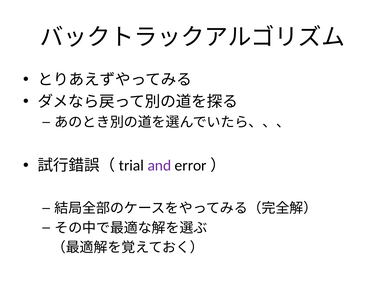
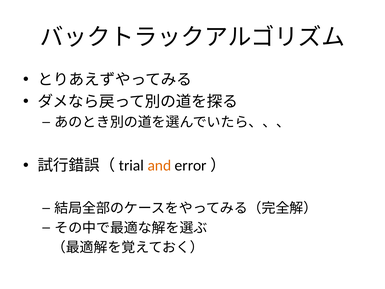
and colour: purple -> orange
